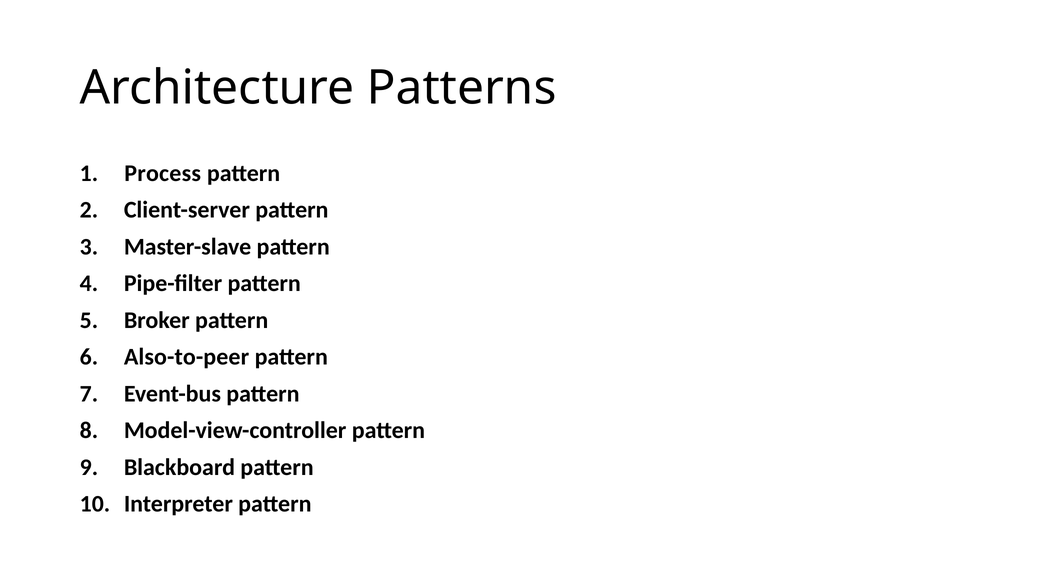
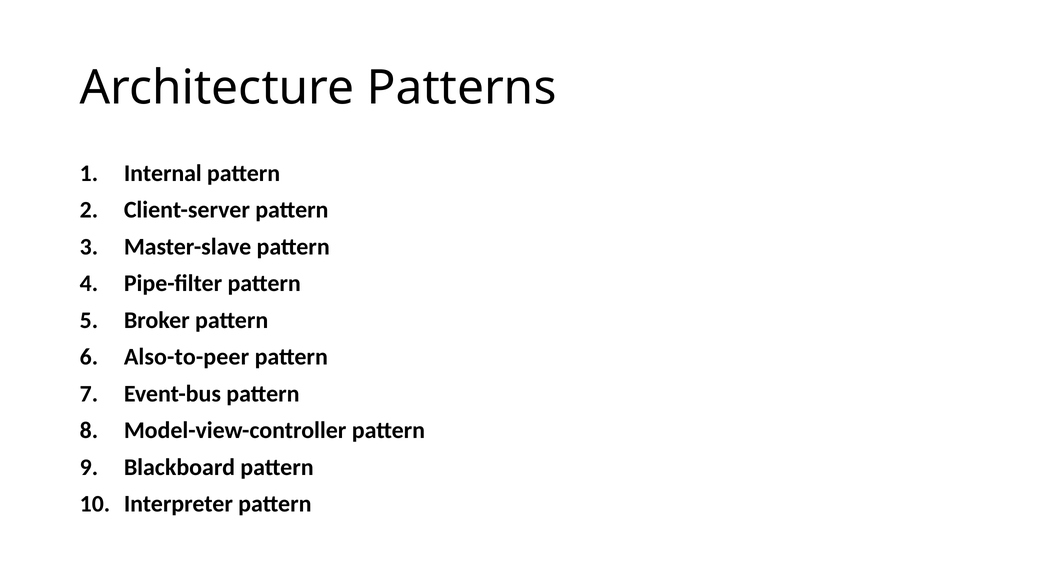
Process: Process -> Internal
